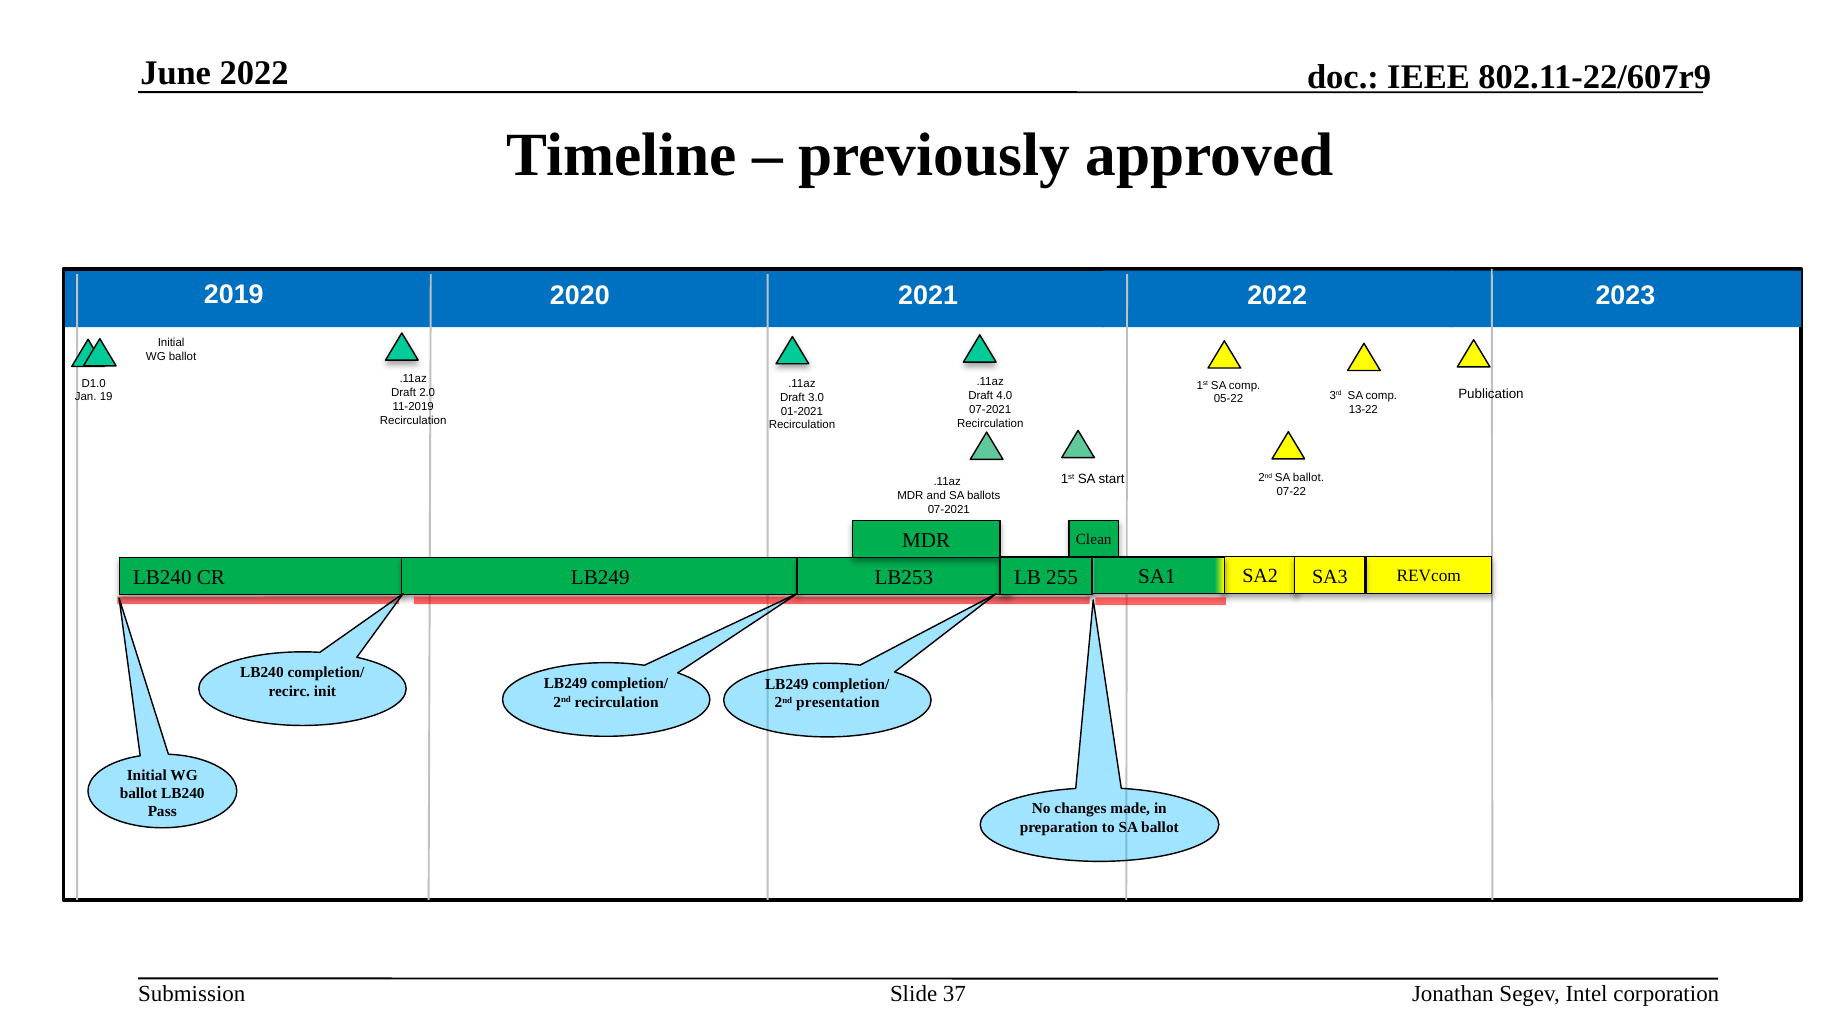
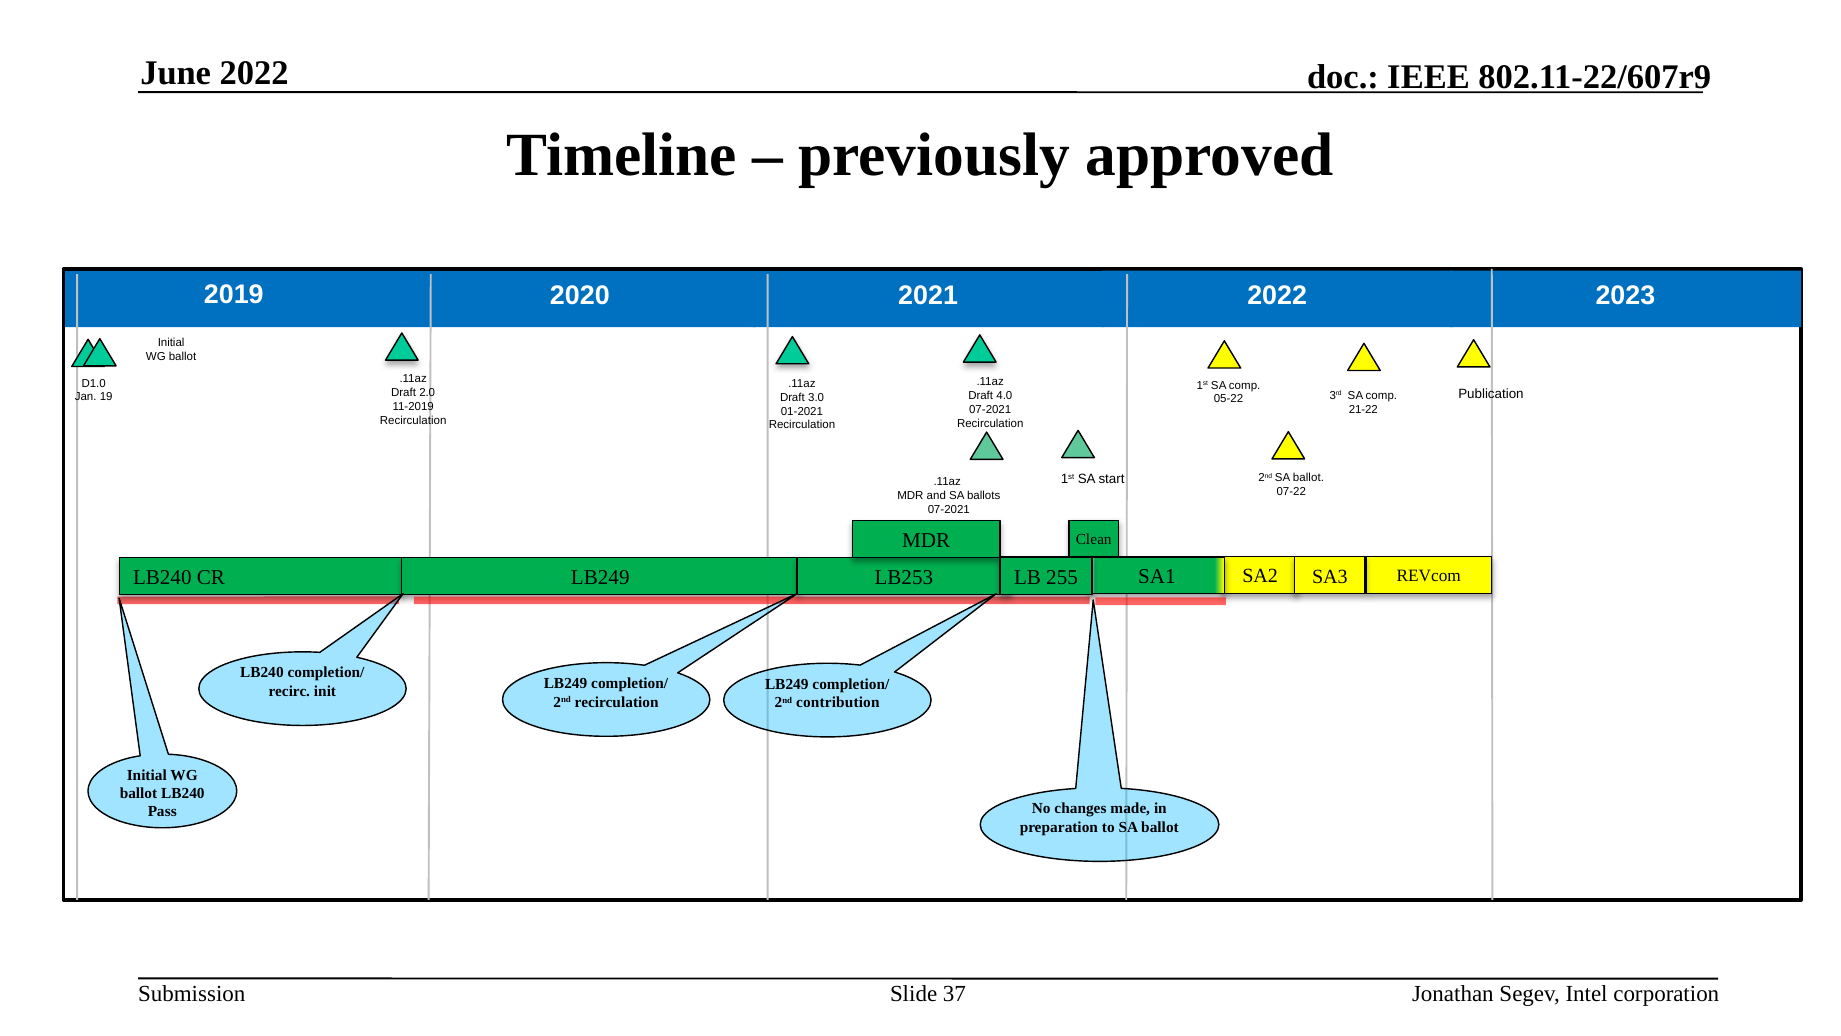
13-22: 13-22 -> 21-22
presentation: presentation -> contribution
